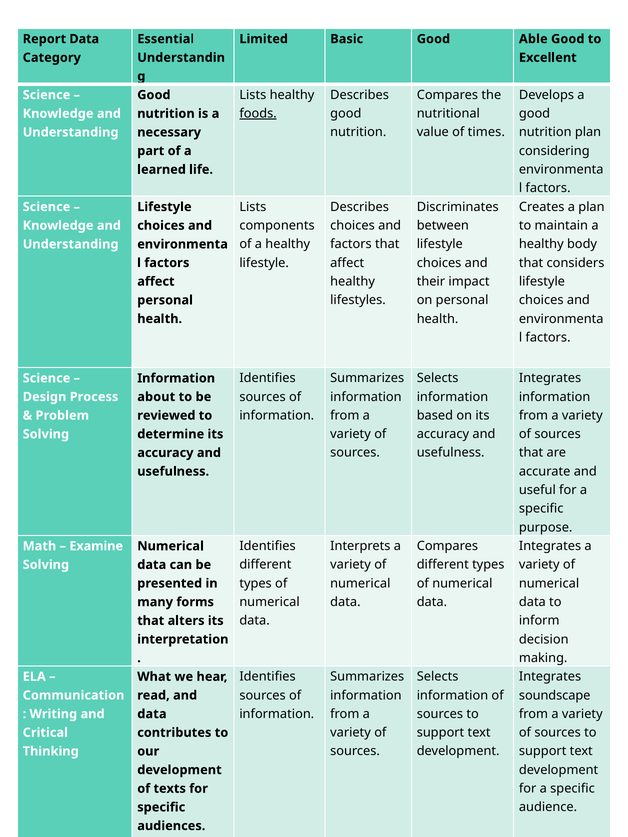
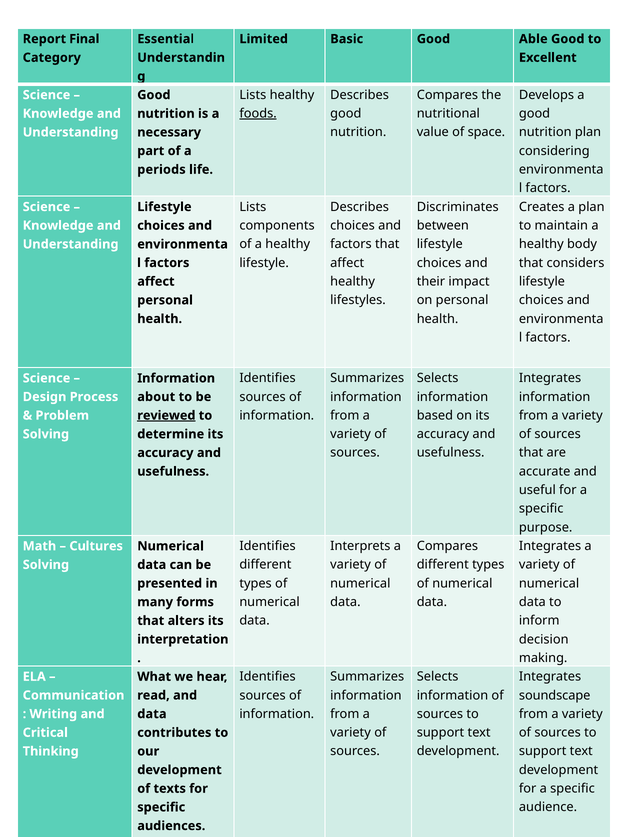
Report Data: Data -> Final
times: times -> space
learned: learned -> periods
reviewed underline: none -> present
Examine: Examine -> Cultures
